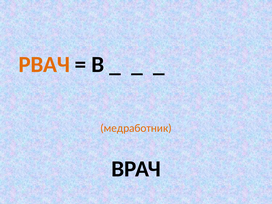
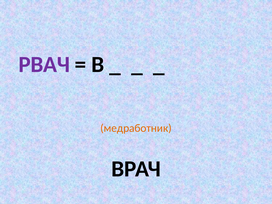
РВАЧ colour: orange -> purple
